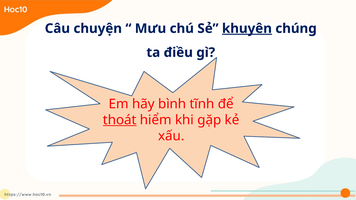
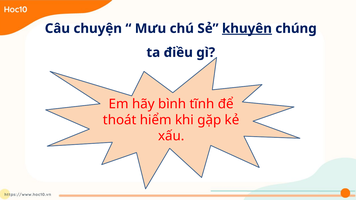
thoát underline: present -> none
